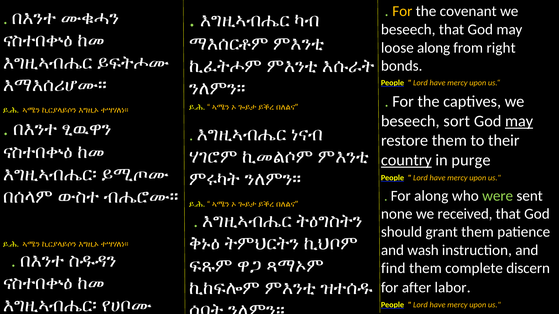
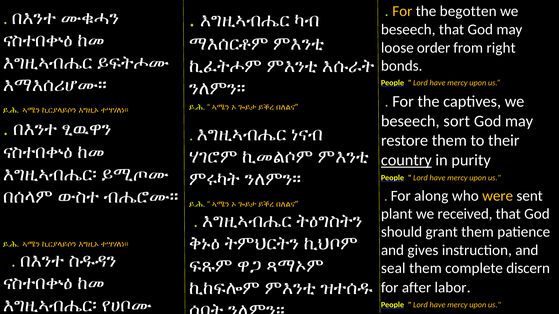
covenant: covenant -> begotten
loose along: along -> order
may at (519, 121) underline: present -> none
purge: purge -> purity
were colour: light green -> yellow
none: none -> plant
wash: wash -> gives
find: find -> seal
